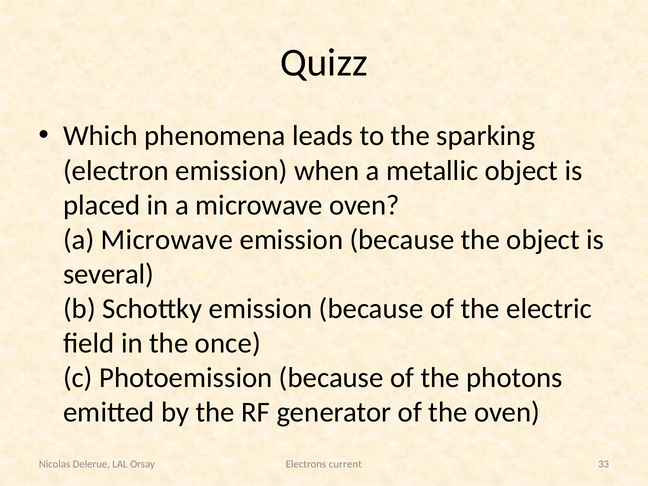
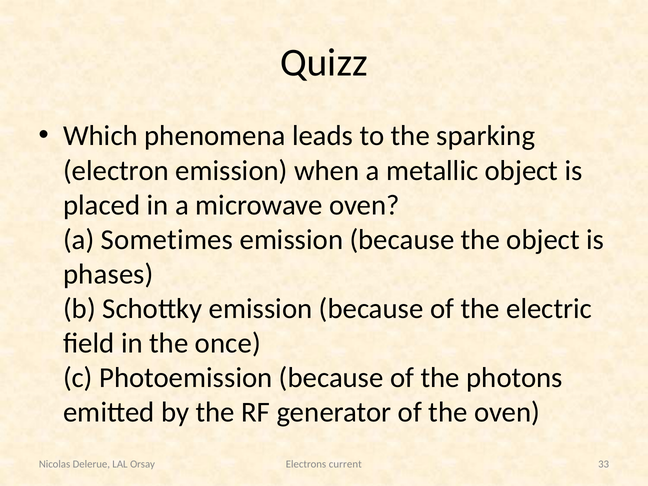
Microwave at (167, 240): Microwave -> Sometimes
several: several -> phases
